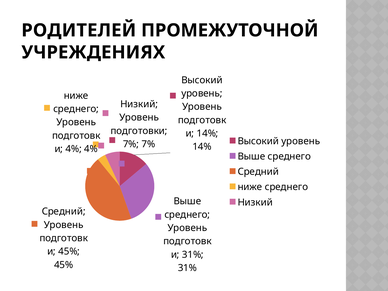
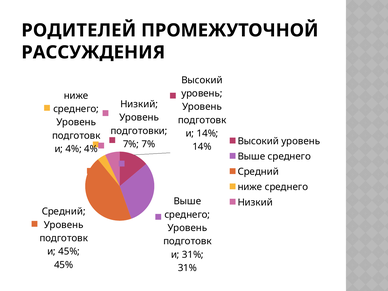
УЧРЕЖДЕНИЯХ: УЧРЕЖДЕНИЯХ -> РАССУЖДЕНИЯ
